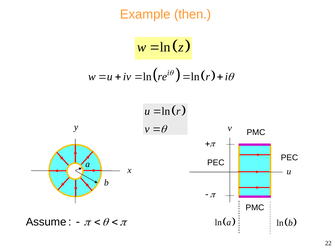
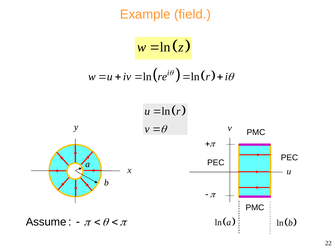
then: then -> field
